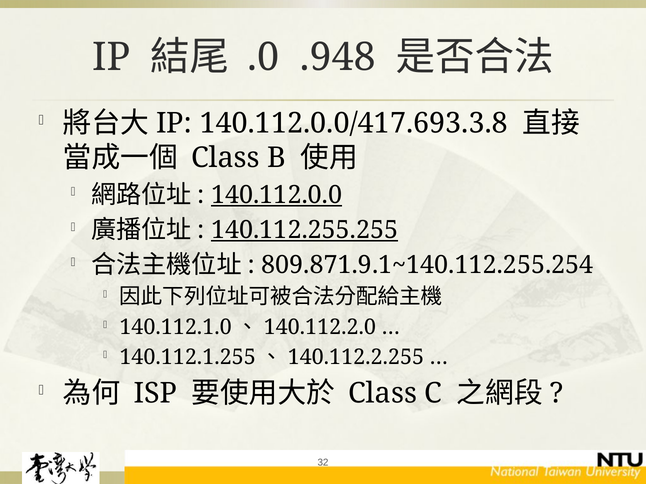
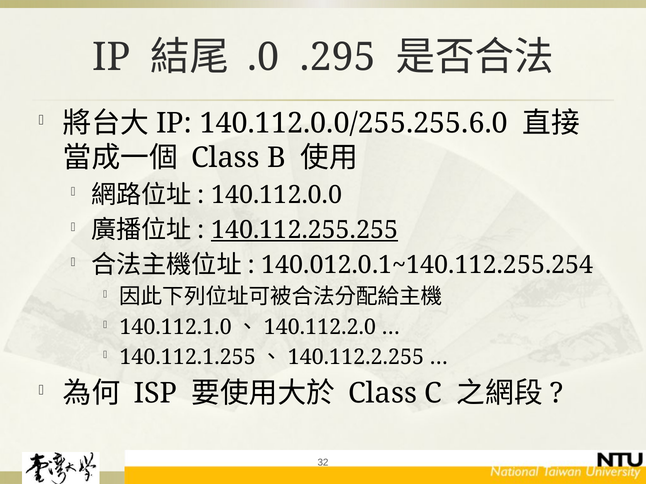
.948: .948 -> .295
140.112.0.0/417.693.3.8: 140.112.0.0/417.693.3.8 -> 140.112.0.0/255.255.6.0
140.112.0.0 underline: present -> none
809.871.9.1~140.112.255.254: 809.871.9.1~140.112.255.254 -> 140.012.0.1~140.112.255.254
